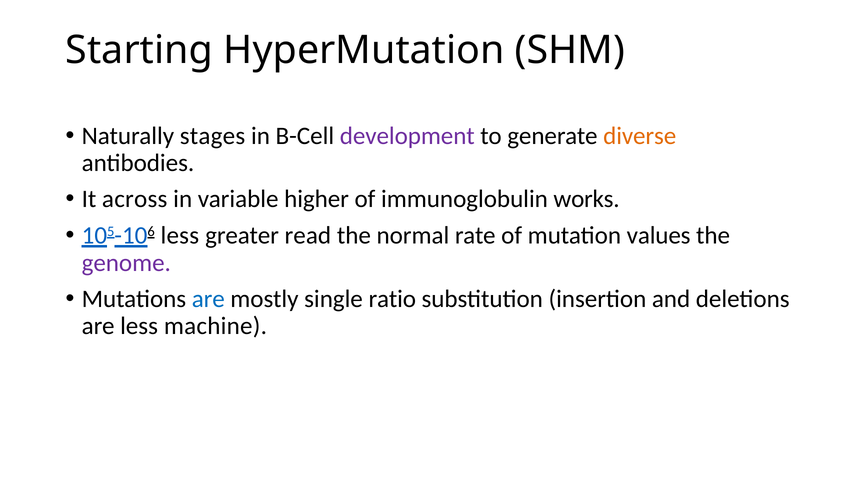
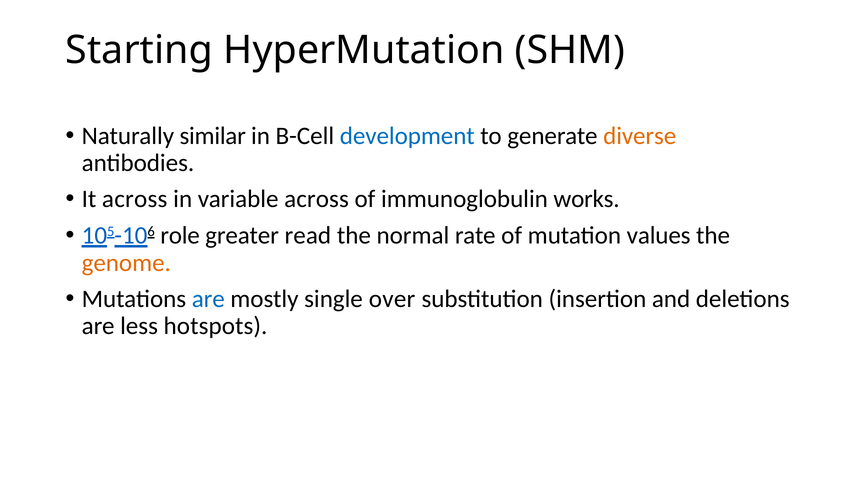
stages: stages -> similar
development colour: purple -> blue
variable higher: higher -> across
105-106 less: less -> role
genome colour: purple -> orange
ratio: ratio -> over
machine: machine -> hotspots
